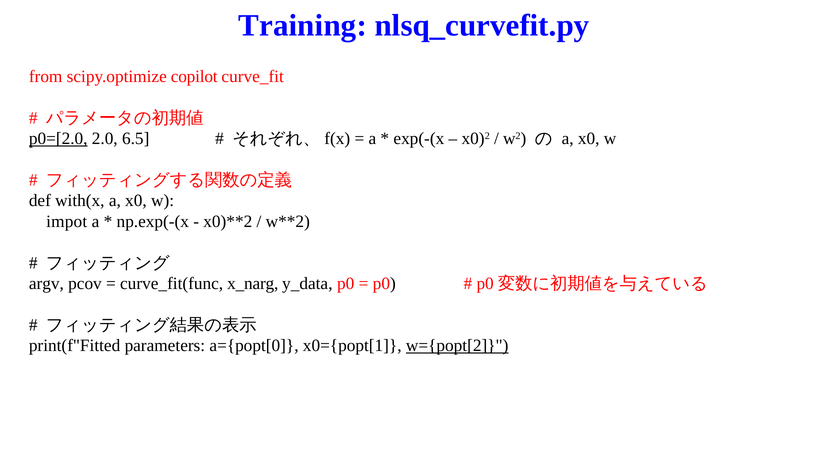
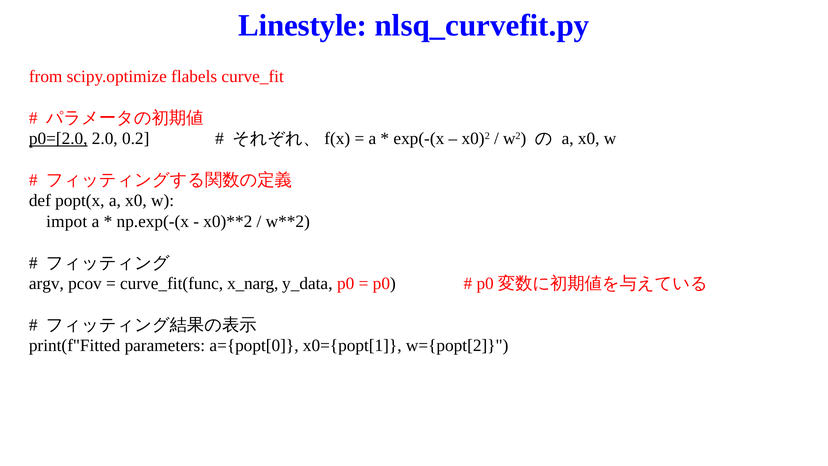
Training: Training -> Linestyle
copilot: copilot -> flabels
6.5: 6.5 -> 0.2
with(x: with(x -> popt(x
w={popt[2 underline: present -> none
